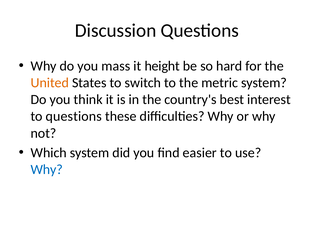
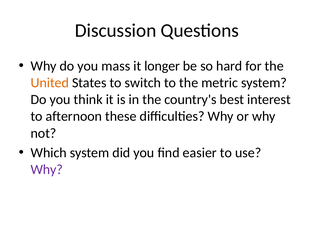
height: height -> longer
to questions: questions -> afternoon
Why at (47, 169) colour: blue -> purple
